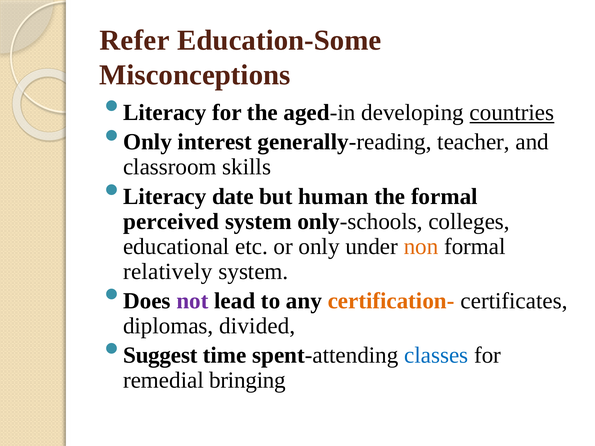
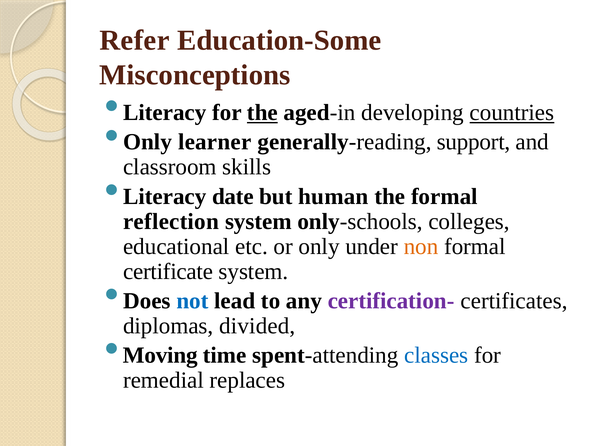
the at (262, 113) underline: none -> present
interest: interest -> learner
teacher: teacher -> support
perceived: perceived -> reflection
relatively: relatively -> certificate
not colour: purple -> blue
certification- colour: orange -> purple
Suggest: Suggest -> Moving
bringing: bringing -> replaces
